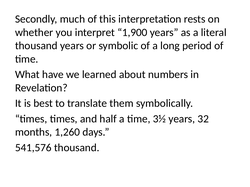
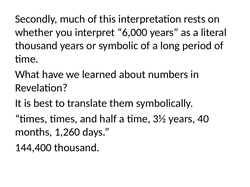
1,900: 1,900 -> 6,000
32: 32 -> 40
541,576: 541,576 -> 144,400
